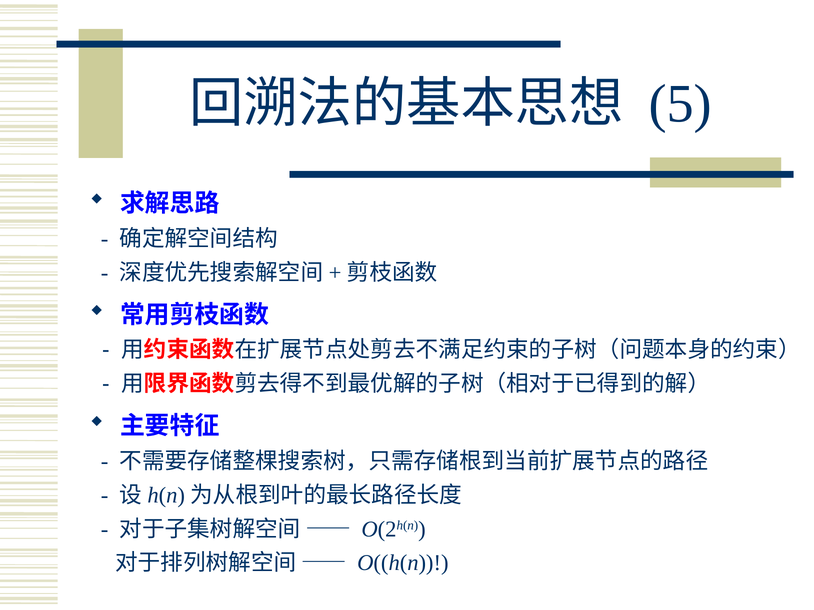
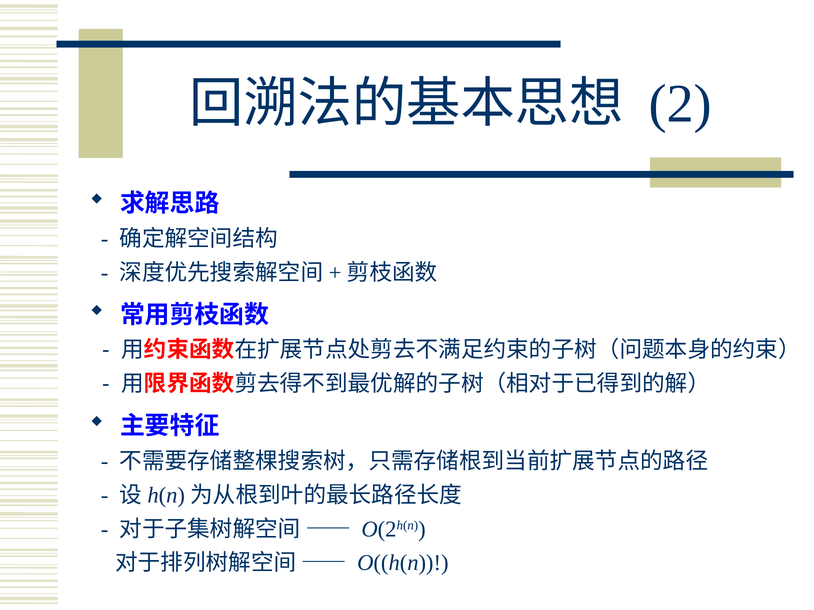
5: 5 -> 2
